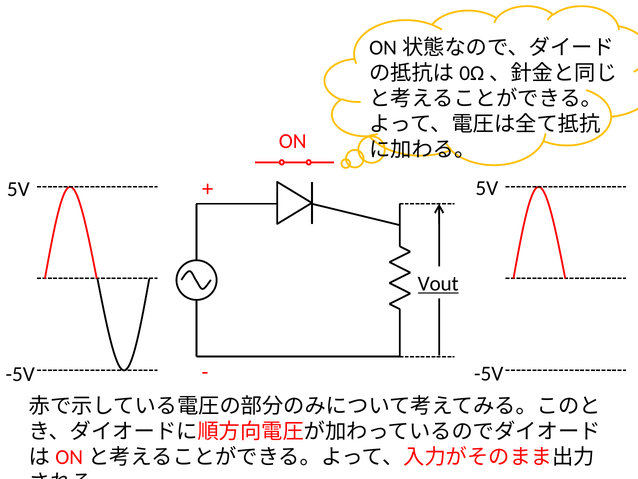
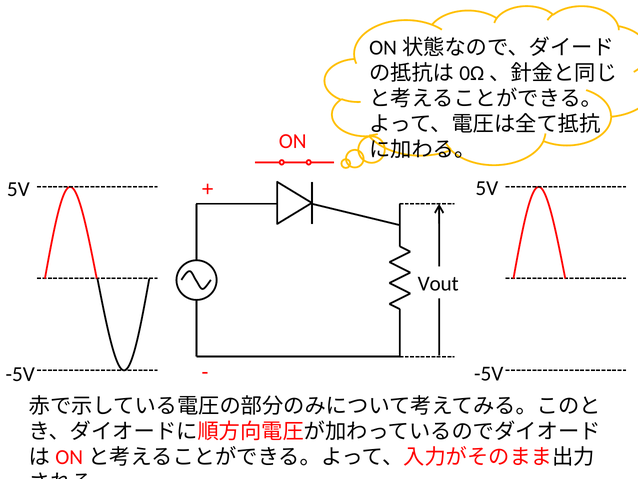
Vout underline: present -> none
